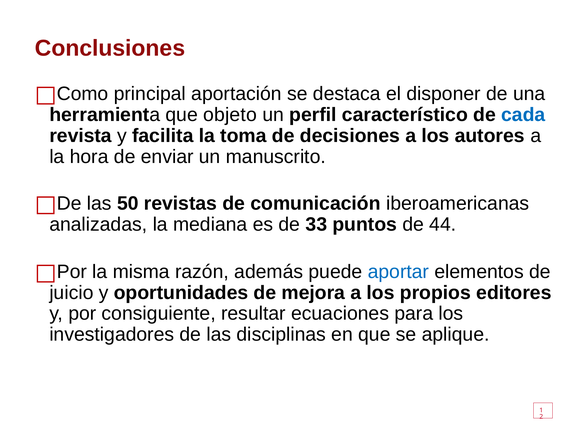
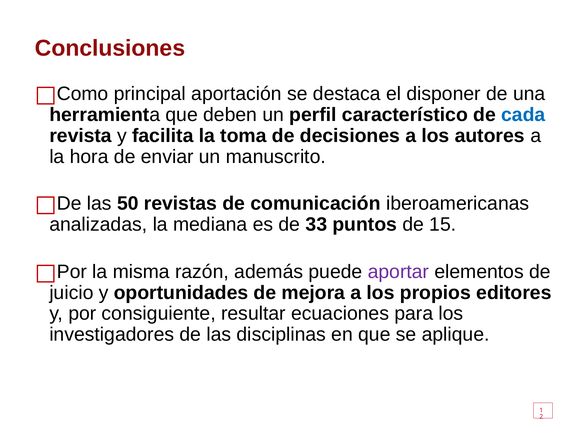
objeto: objeto -> deben
44: 44 -> 15
aportar colour: blue -> purple
